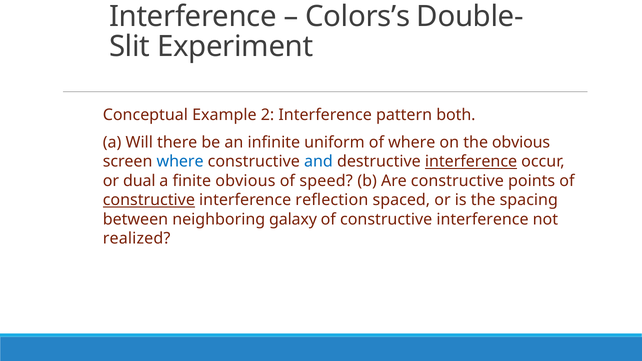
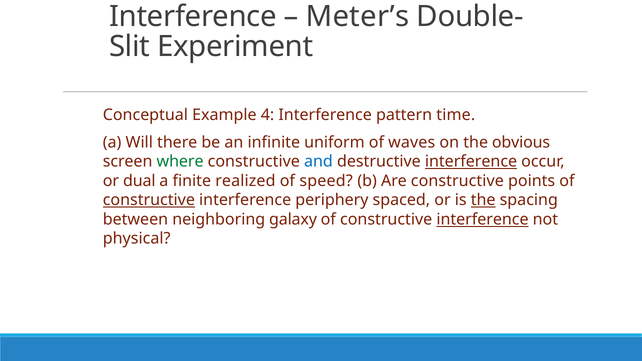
Colors’s: Colors’s -> Meter’s
2: 2 -> 4
both: both -> time
of where: where -> waves
where at (180, 162) colour: blue -> green
finite obvious: obvious -> realized
reflection: reflection -> periphery
the at (483, 200) underline: none -> present
interference at (482, 219) underline: none -> present
realized: realized -> physical
